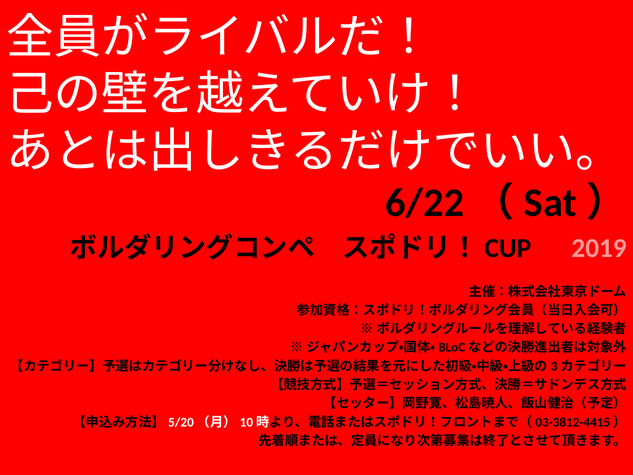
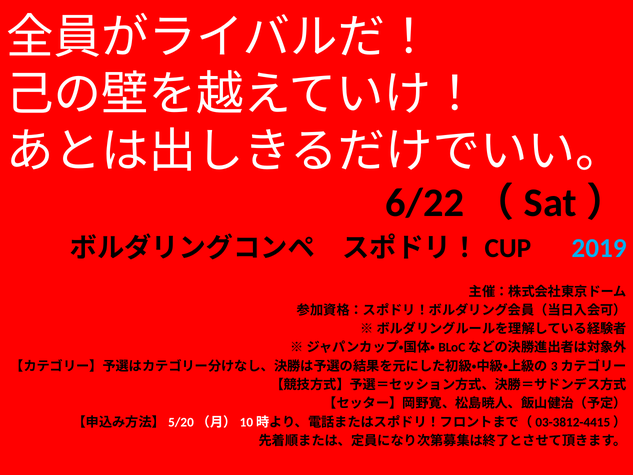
2019 colour: pink -> light blue
